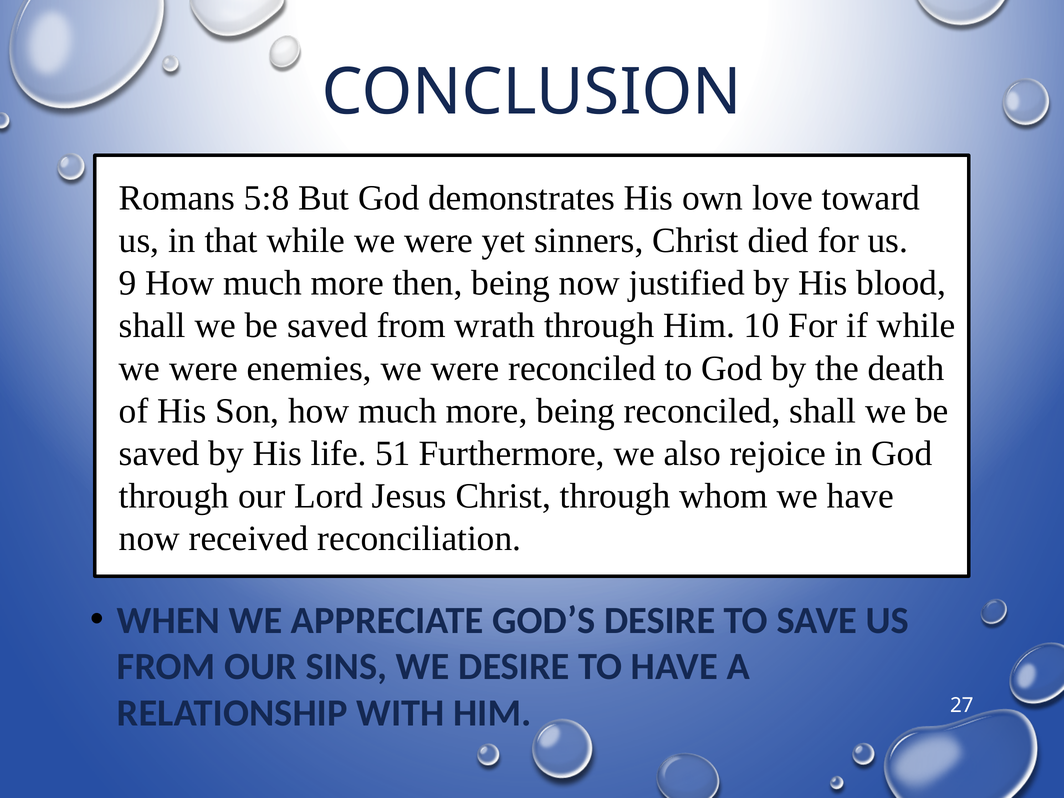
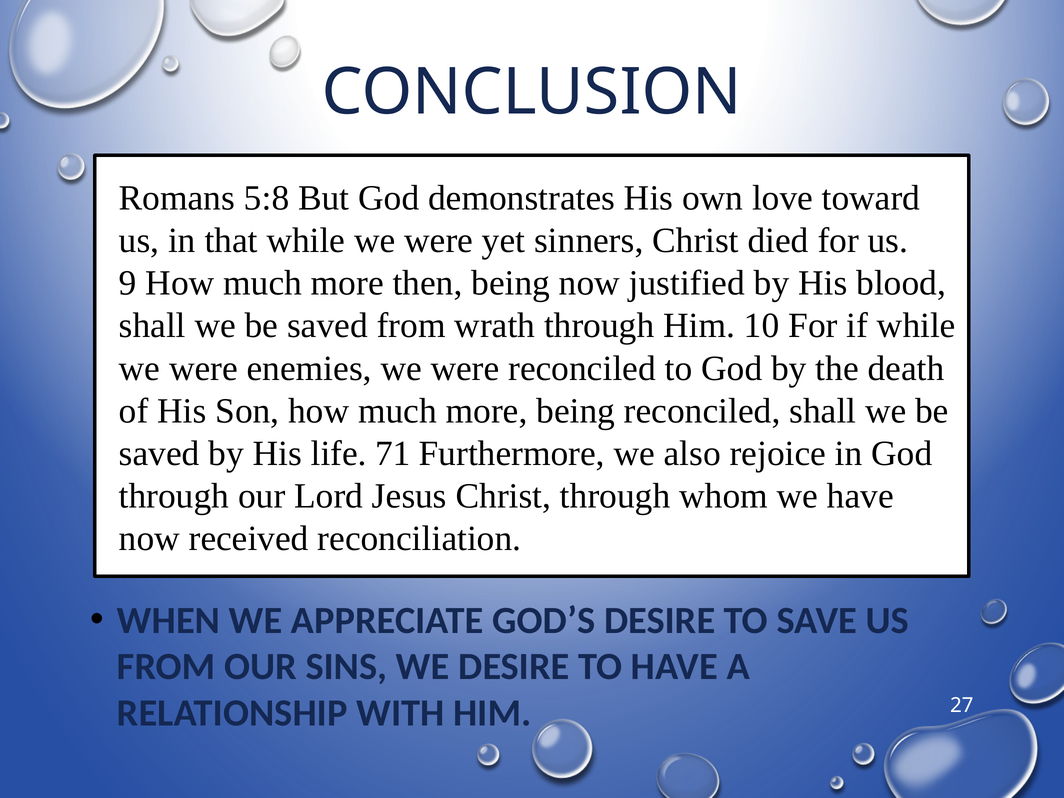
51: 51 -> 71
